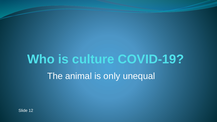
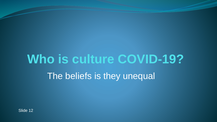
animal: animal -> beliefs
only: only -> they
